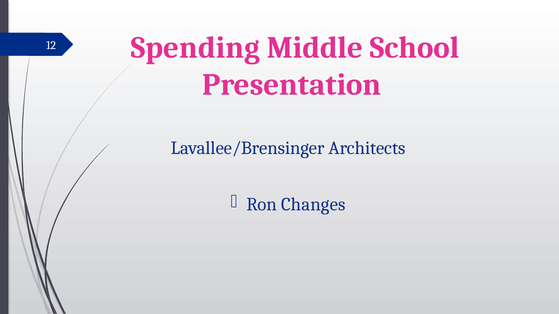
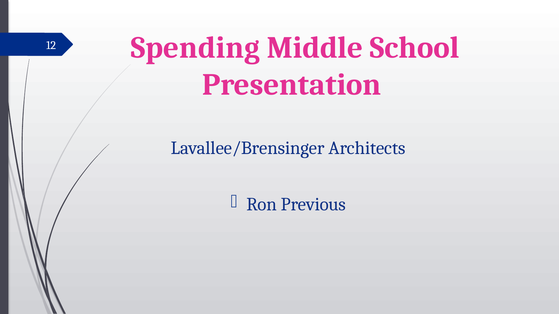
Changes: Changes -> Previous
